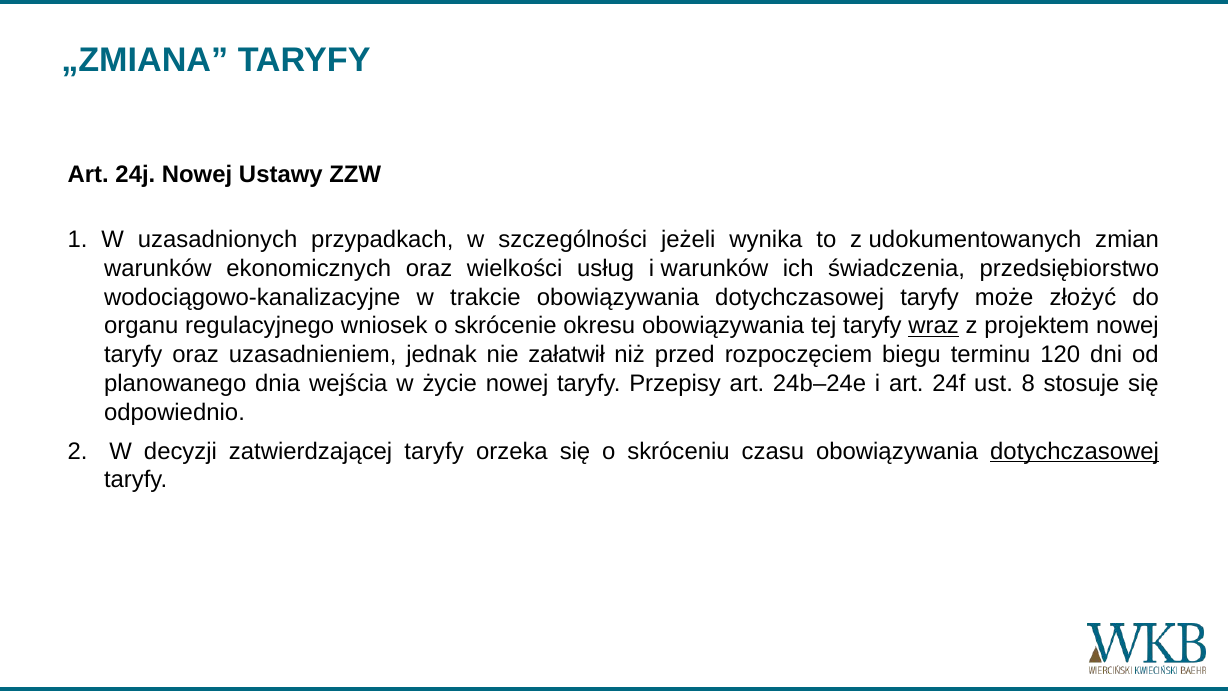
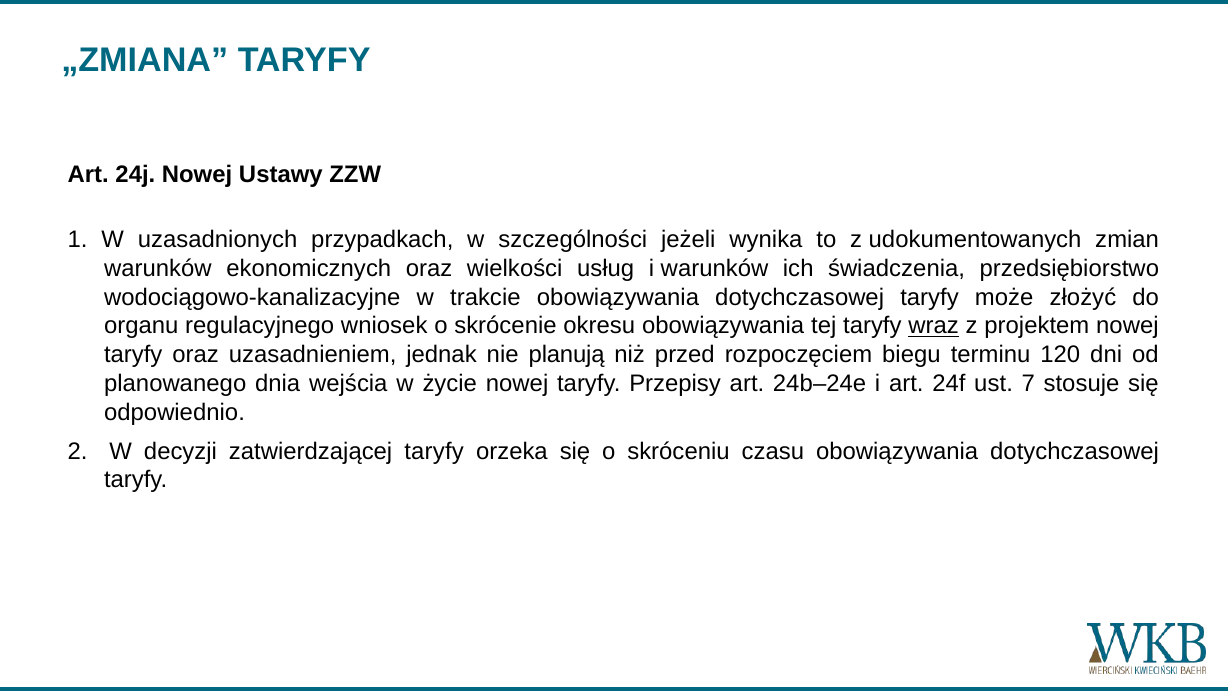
załatwił: załatwił -> planują
8: 8 -> 7
dotychczasowej at (1075, 451) underline: present -> none
